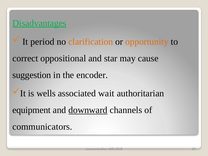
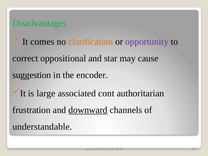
Disadvantages underline: present -> none
period: period -> comes
opportunity colour: orange -> purple
wells: wells -> large
wait: wait -> cont
equipment: equipment -> frustration
communicators: communicators -> understandable
